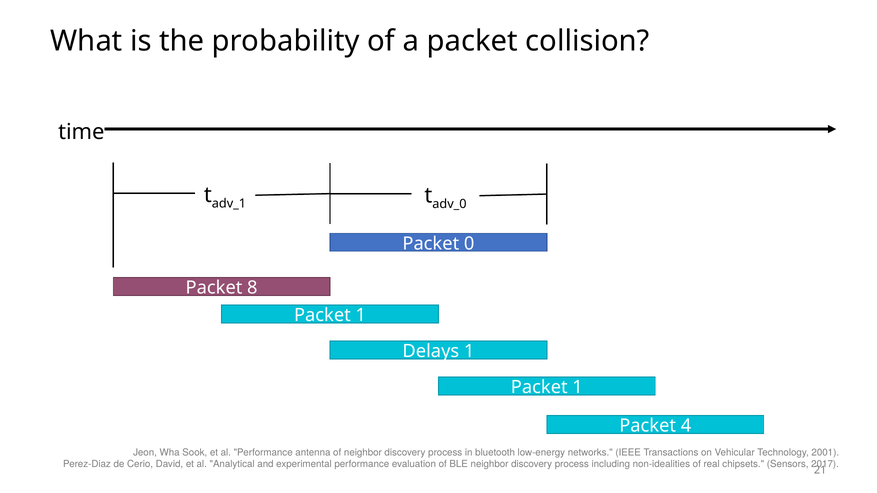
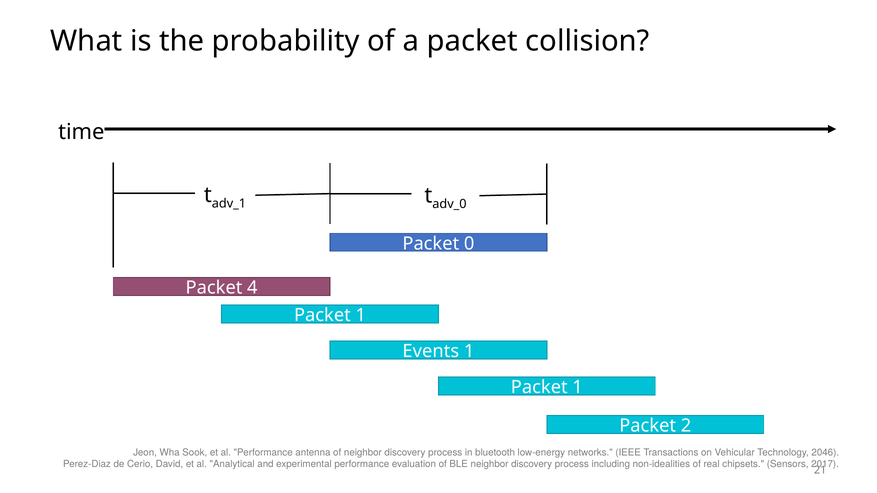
8: 8 -> 4
Delays: Delays -> Events
4: 4 -> 2
2001: 2001 -> 2046
